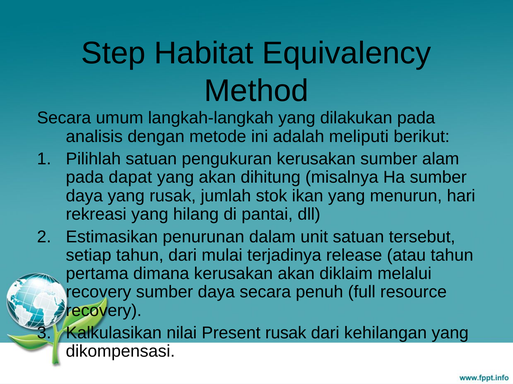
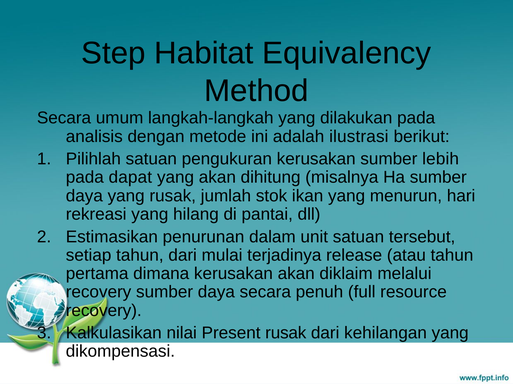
meliputi: meliputi -> ilustrasi
alam: alam -> lebih
